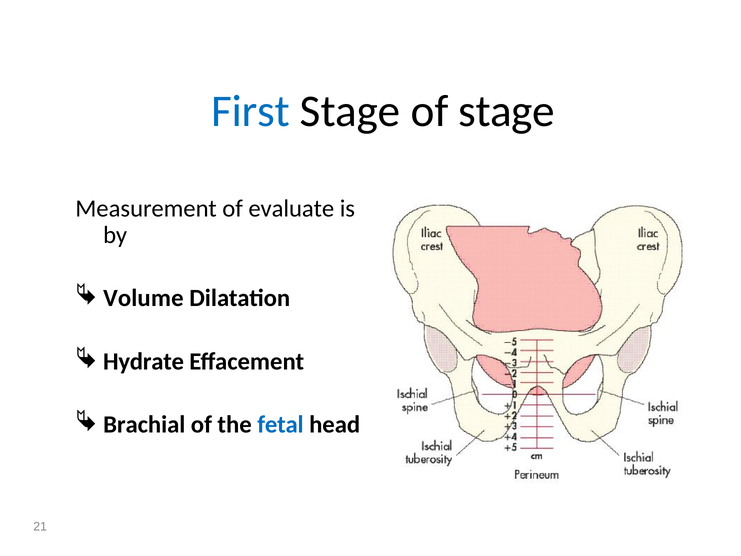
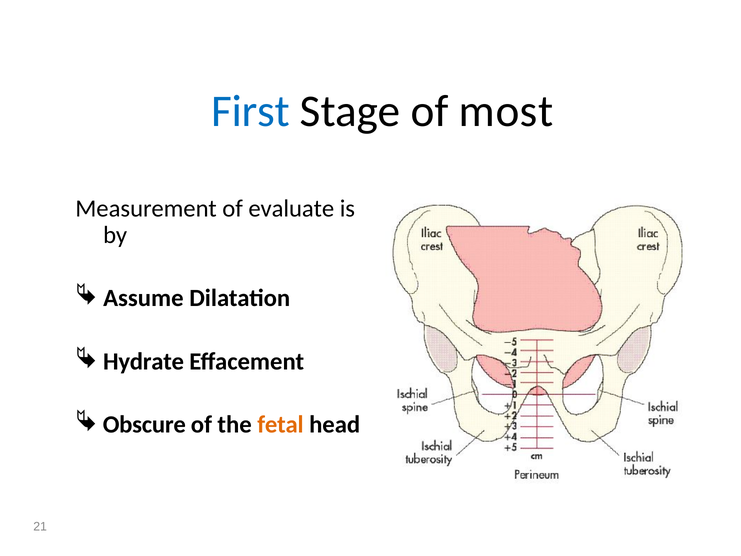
of stage: stage -> most
Volume: Volume -> Assume
Brachial: Brachial -> Obscure
fetal colour: blue -> orange
